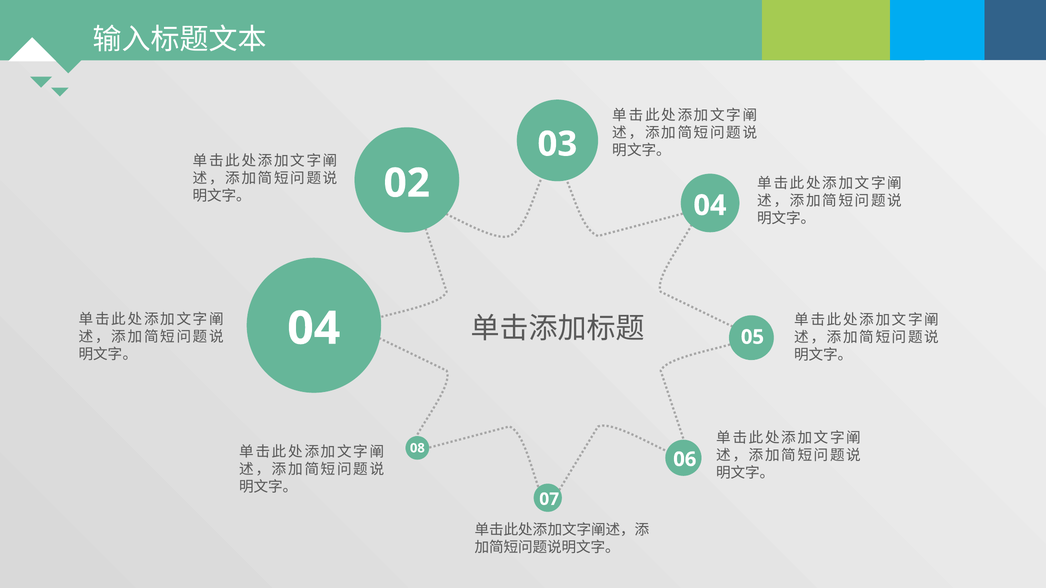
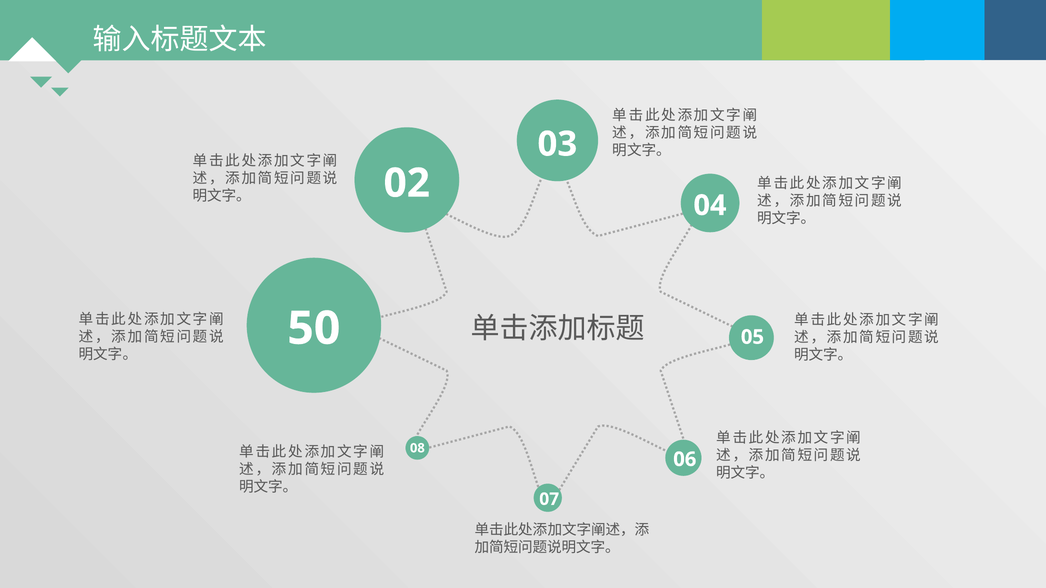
04 at (314, 329): 04 -> 50
